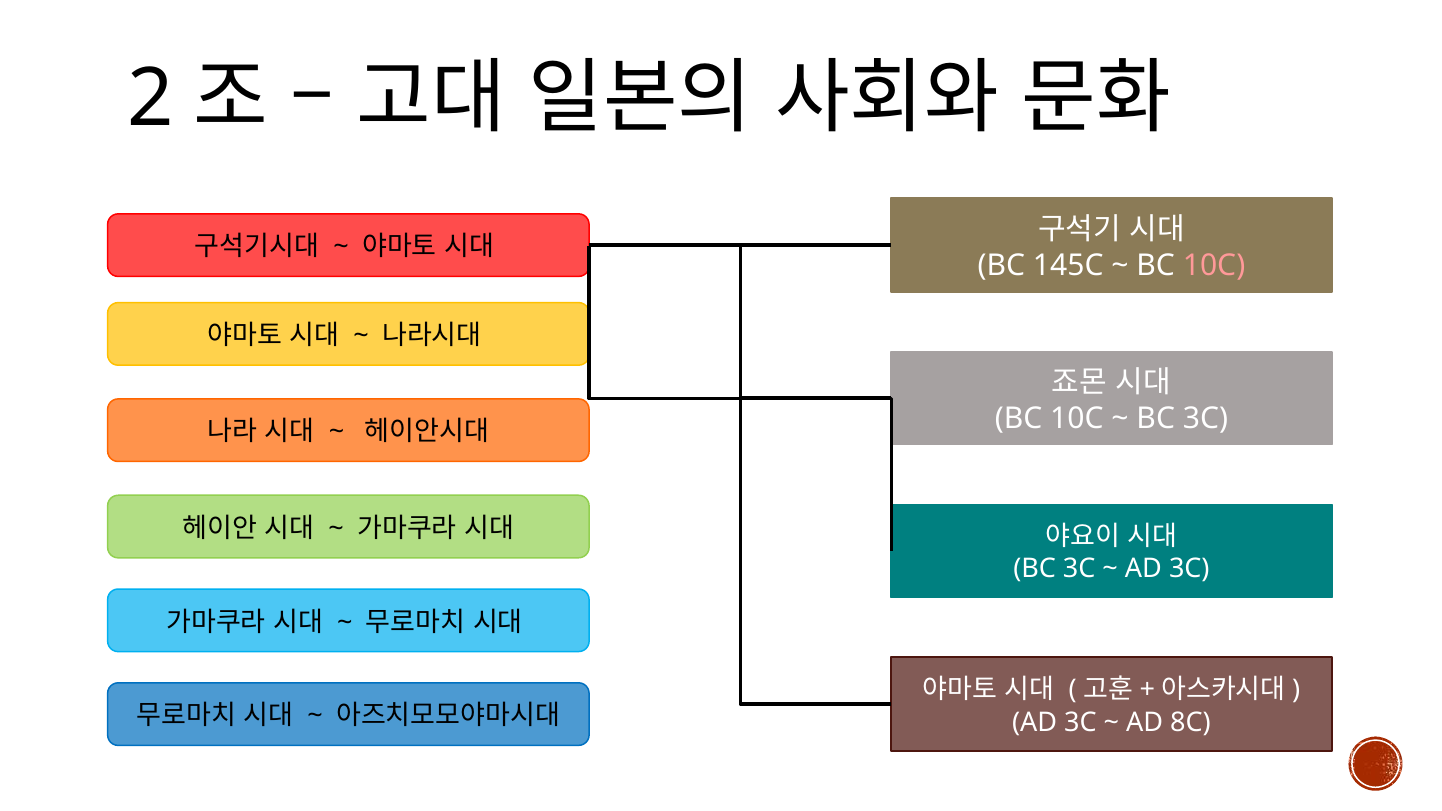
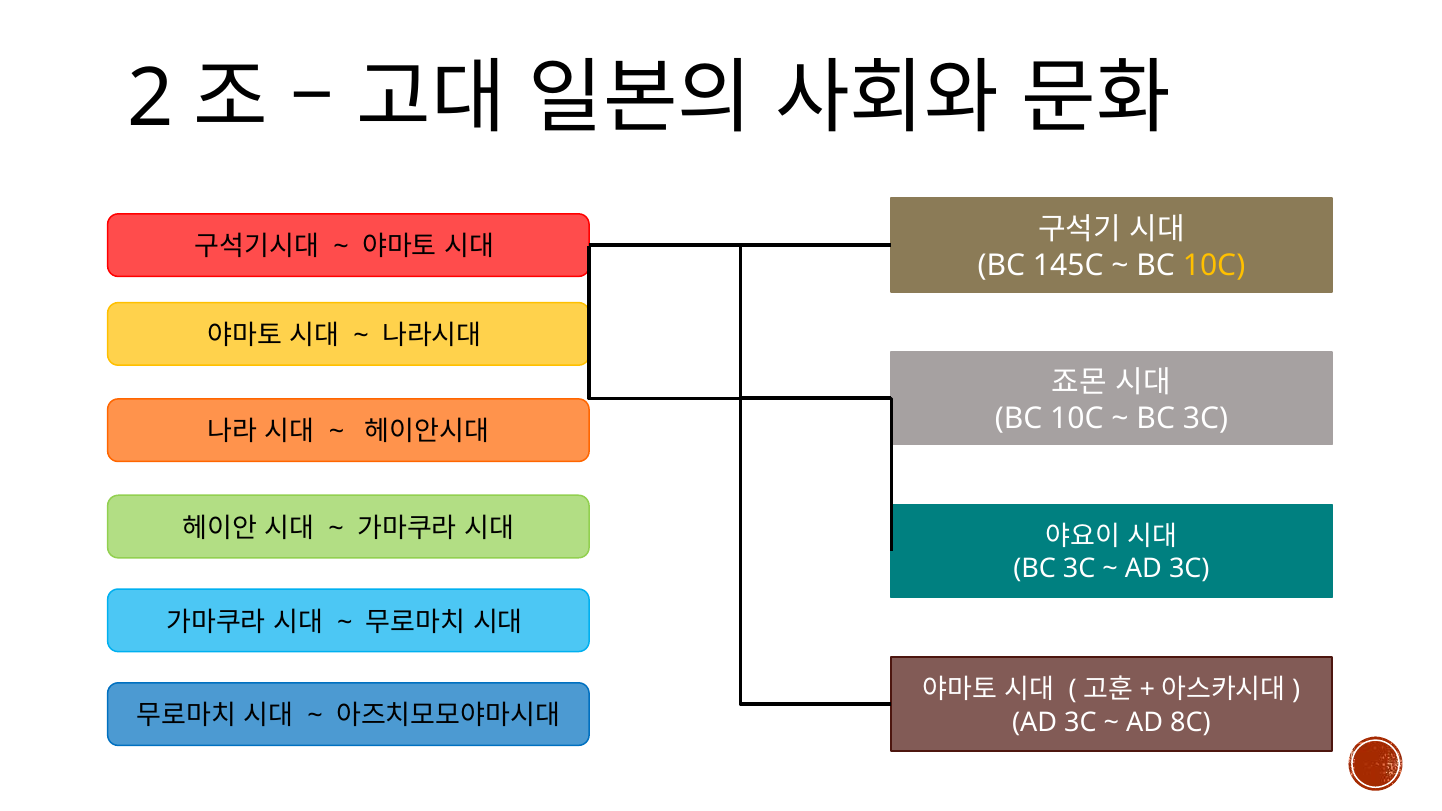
10C at (1214, 265) colour: pink -> yellow
